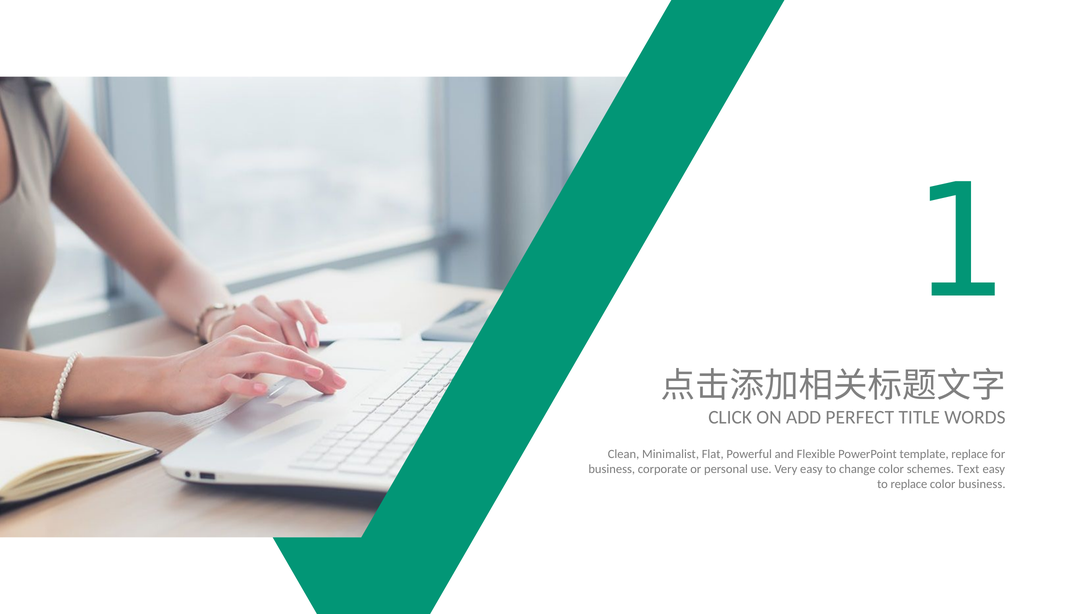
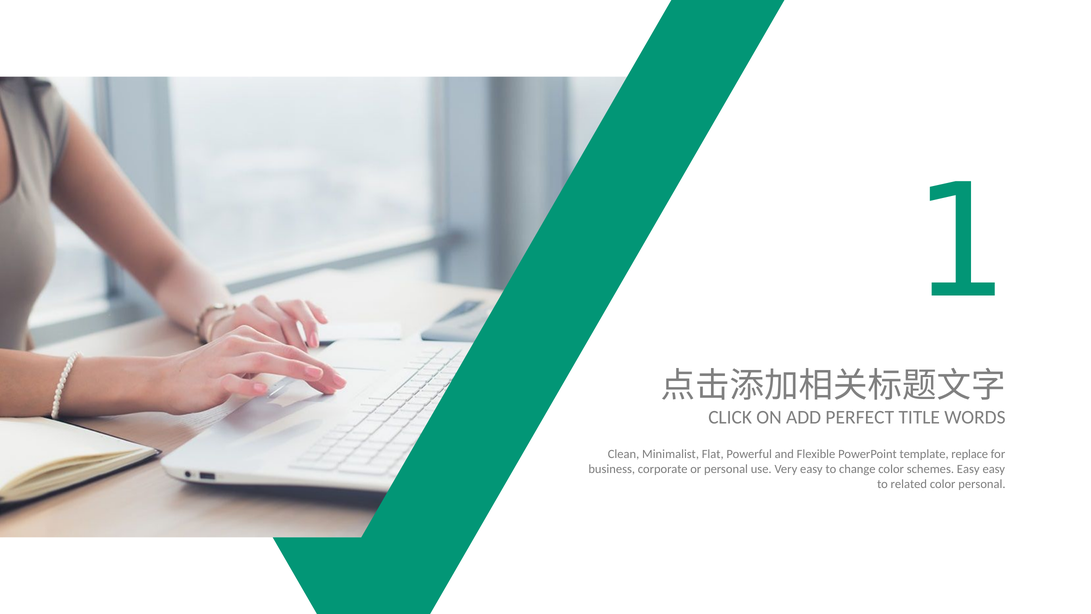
schemes Text: Text -> Easy
to replace: replace -> related
color business: business -> personal
